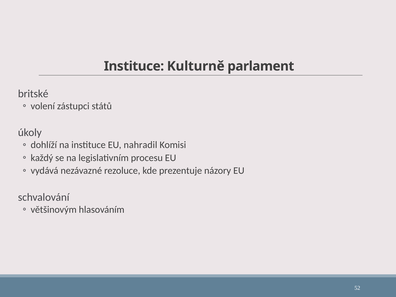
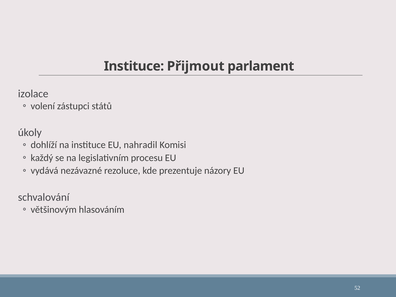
Kulturně: Kulturně -> Přijmout
britské: britské -> izolace
